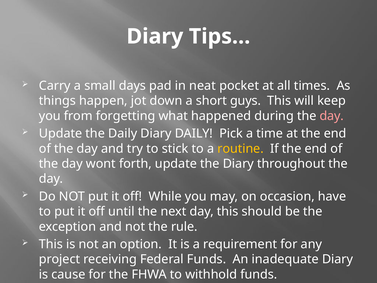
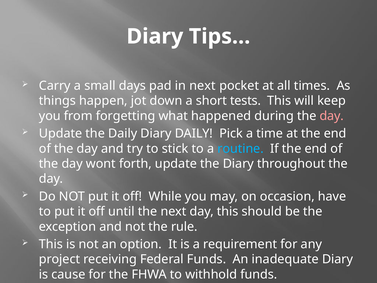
in neat: neat -> next
guys: guys -> tests
routine colour: yellow -> light blue
